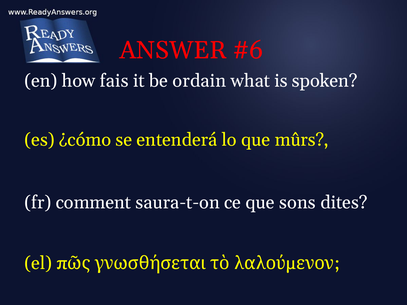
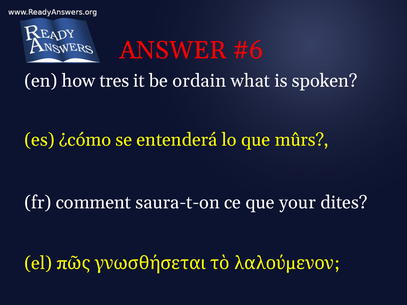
fais: fais -> tres
sons: sons -> your
